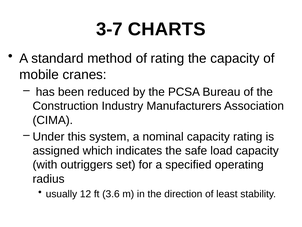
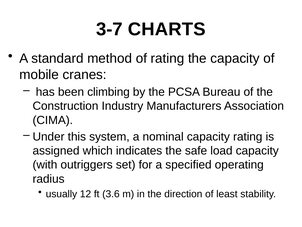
reduced: reduced -> climbing
